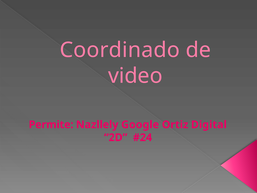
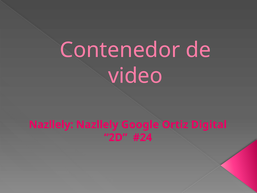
Coordinado: Coordinado -> Contenedor
Permite at (51, 124): Permite -> Nazllely
